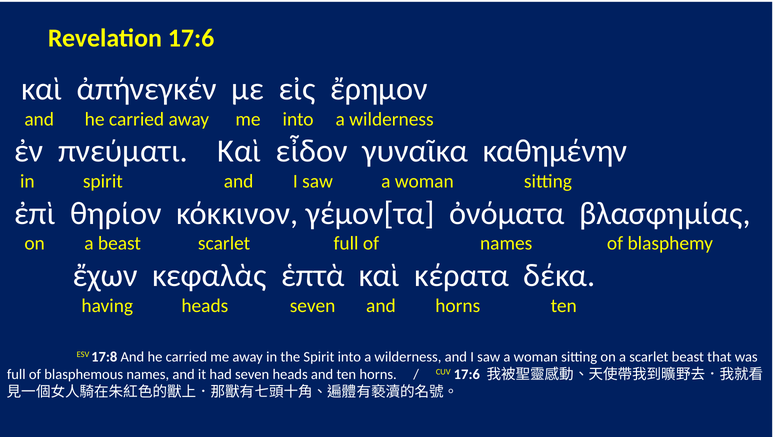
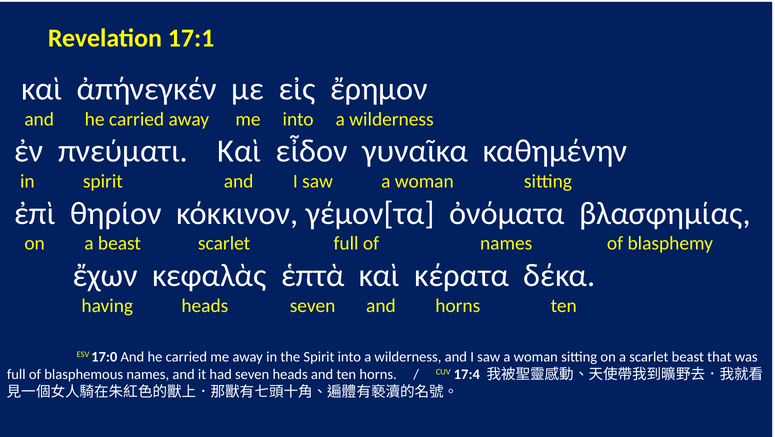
Revelation 17:6: 17:6 -> 17:1
17:8: 17:8 -> 17:0
CUV 17:6: 17:6 -> 17:4
